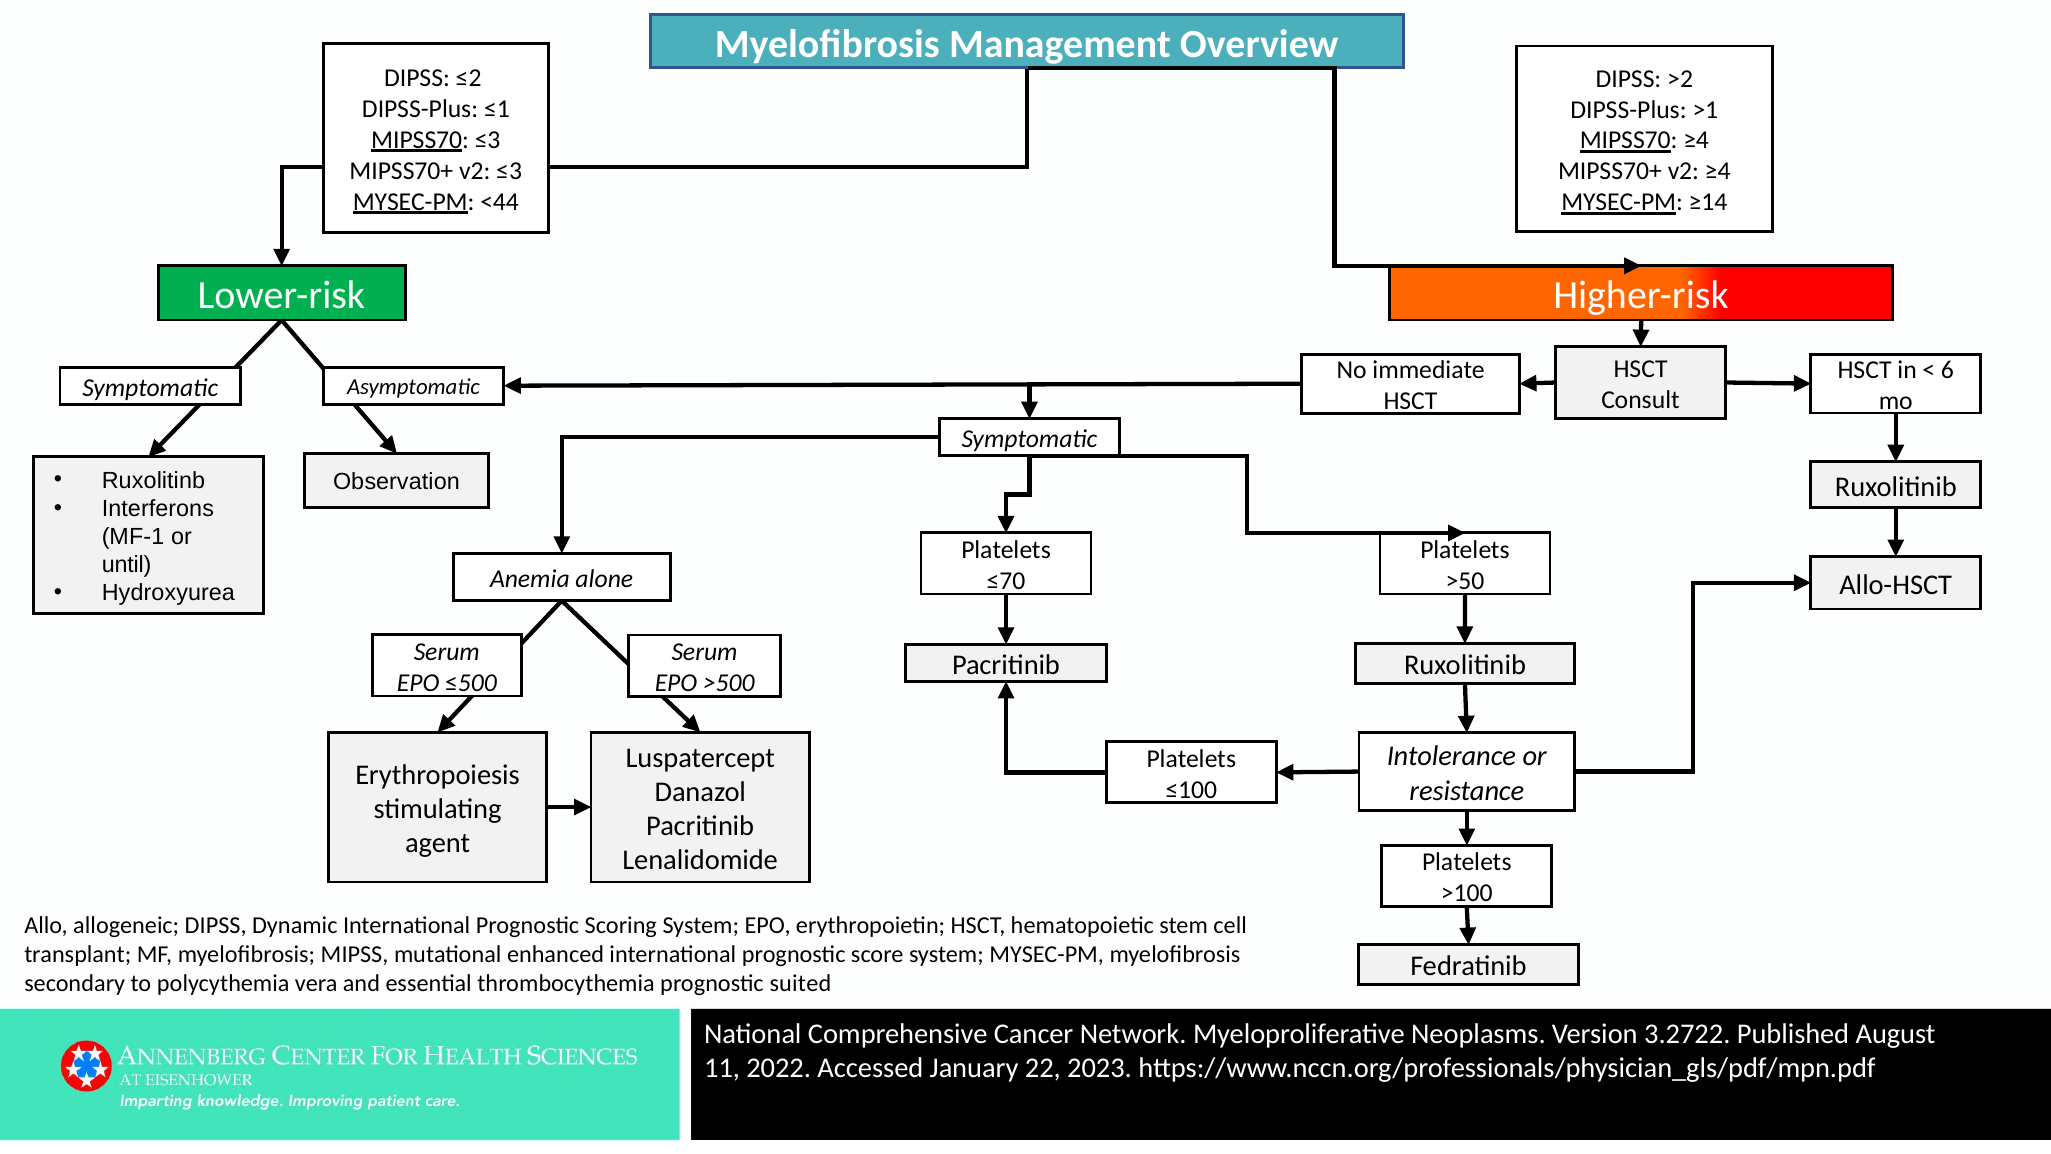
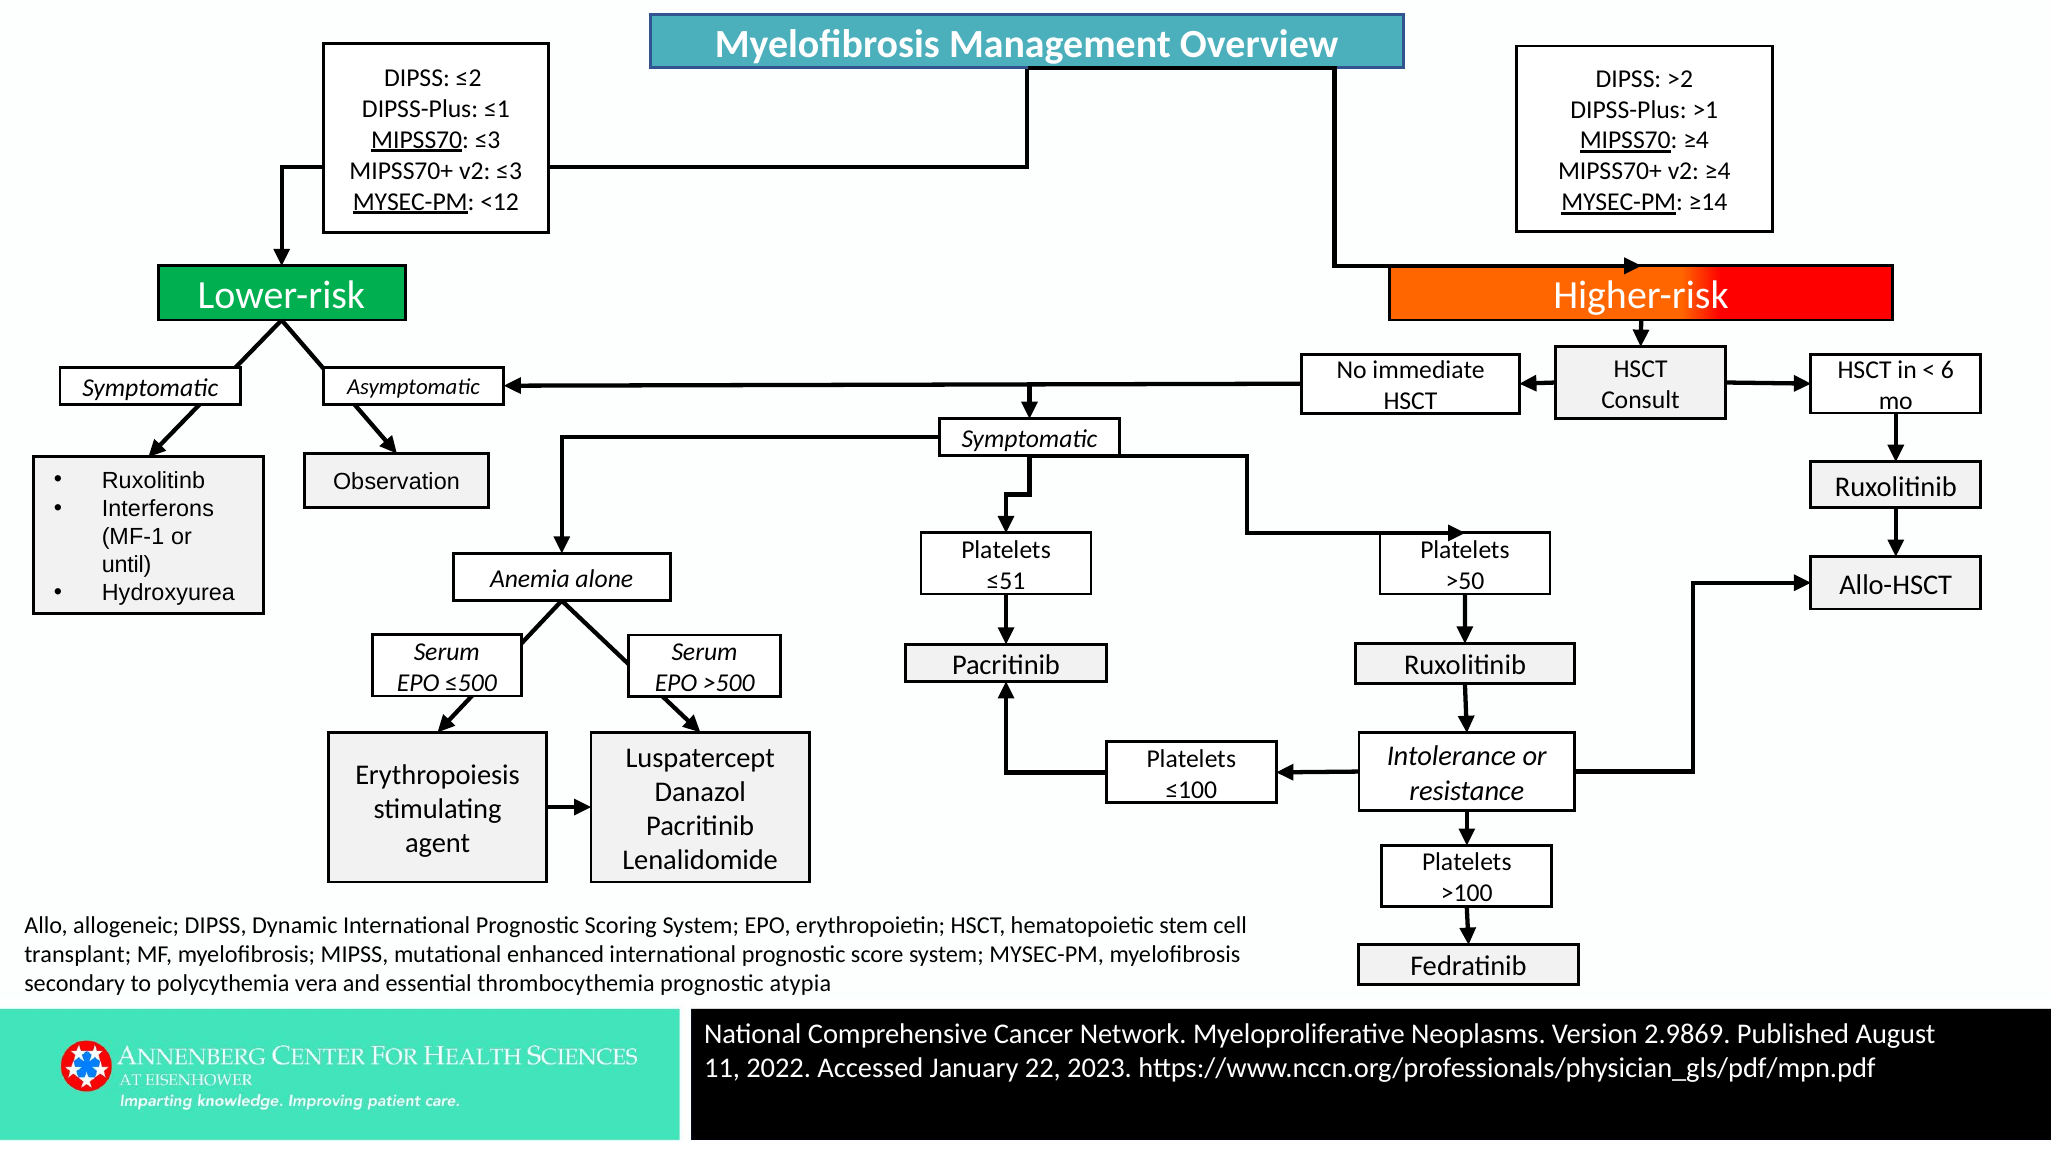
<44: <44 -> <12
≤70: ≤70 -> ≤51
suited: suited -> atypia
3.2722: 3.2722 -> 2.9869
